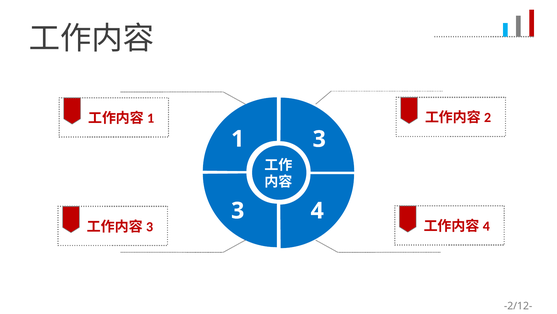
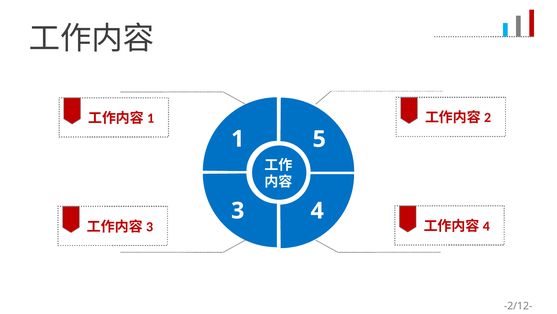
1 3: 3 -> 5
